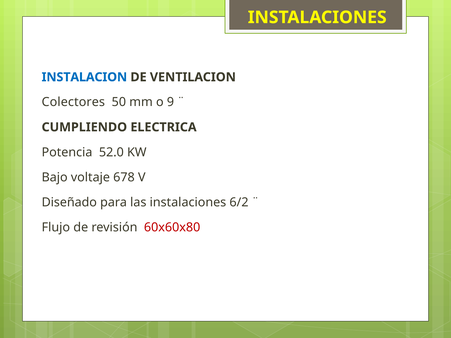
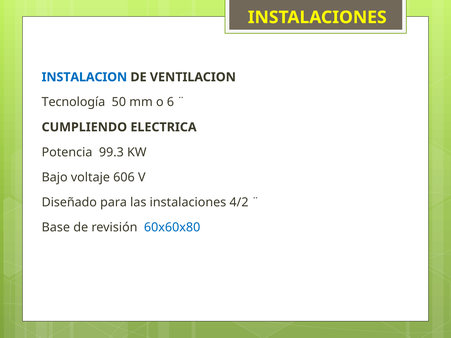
Colectores: Colectores -> Tecnología
9: 9 -> 6
52.0: 52.0 -> 99.3
678: 678 -> 606
6/2: 6/2 -> 4/2
Flujo: Flujo -> Base
60x60x80 colour: red -> blue
